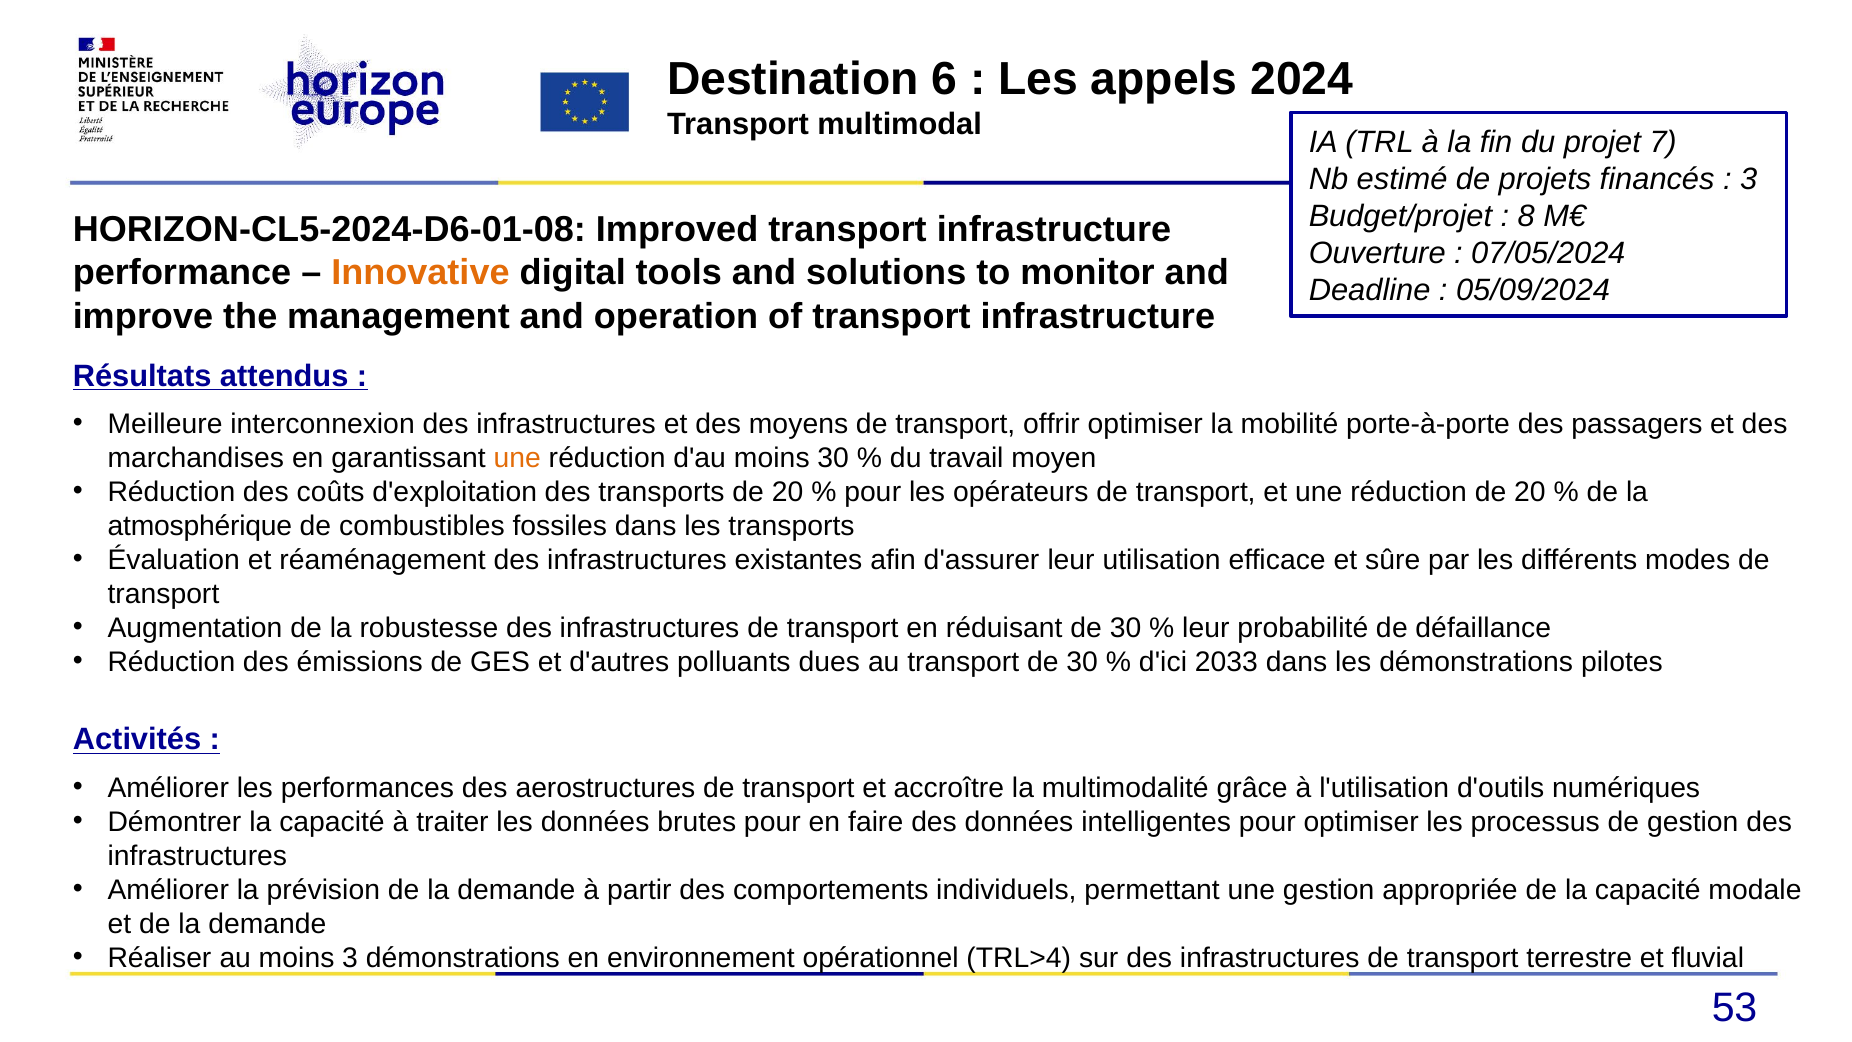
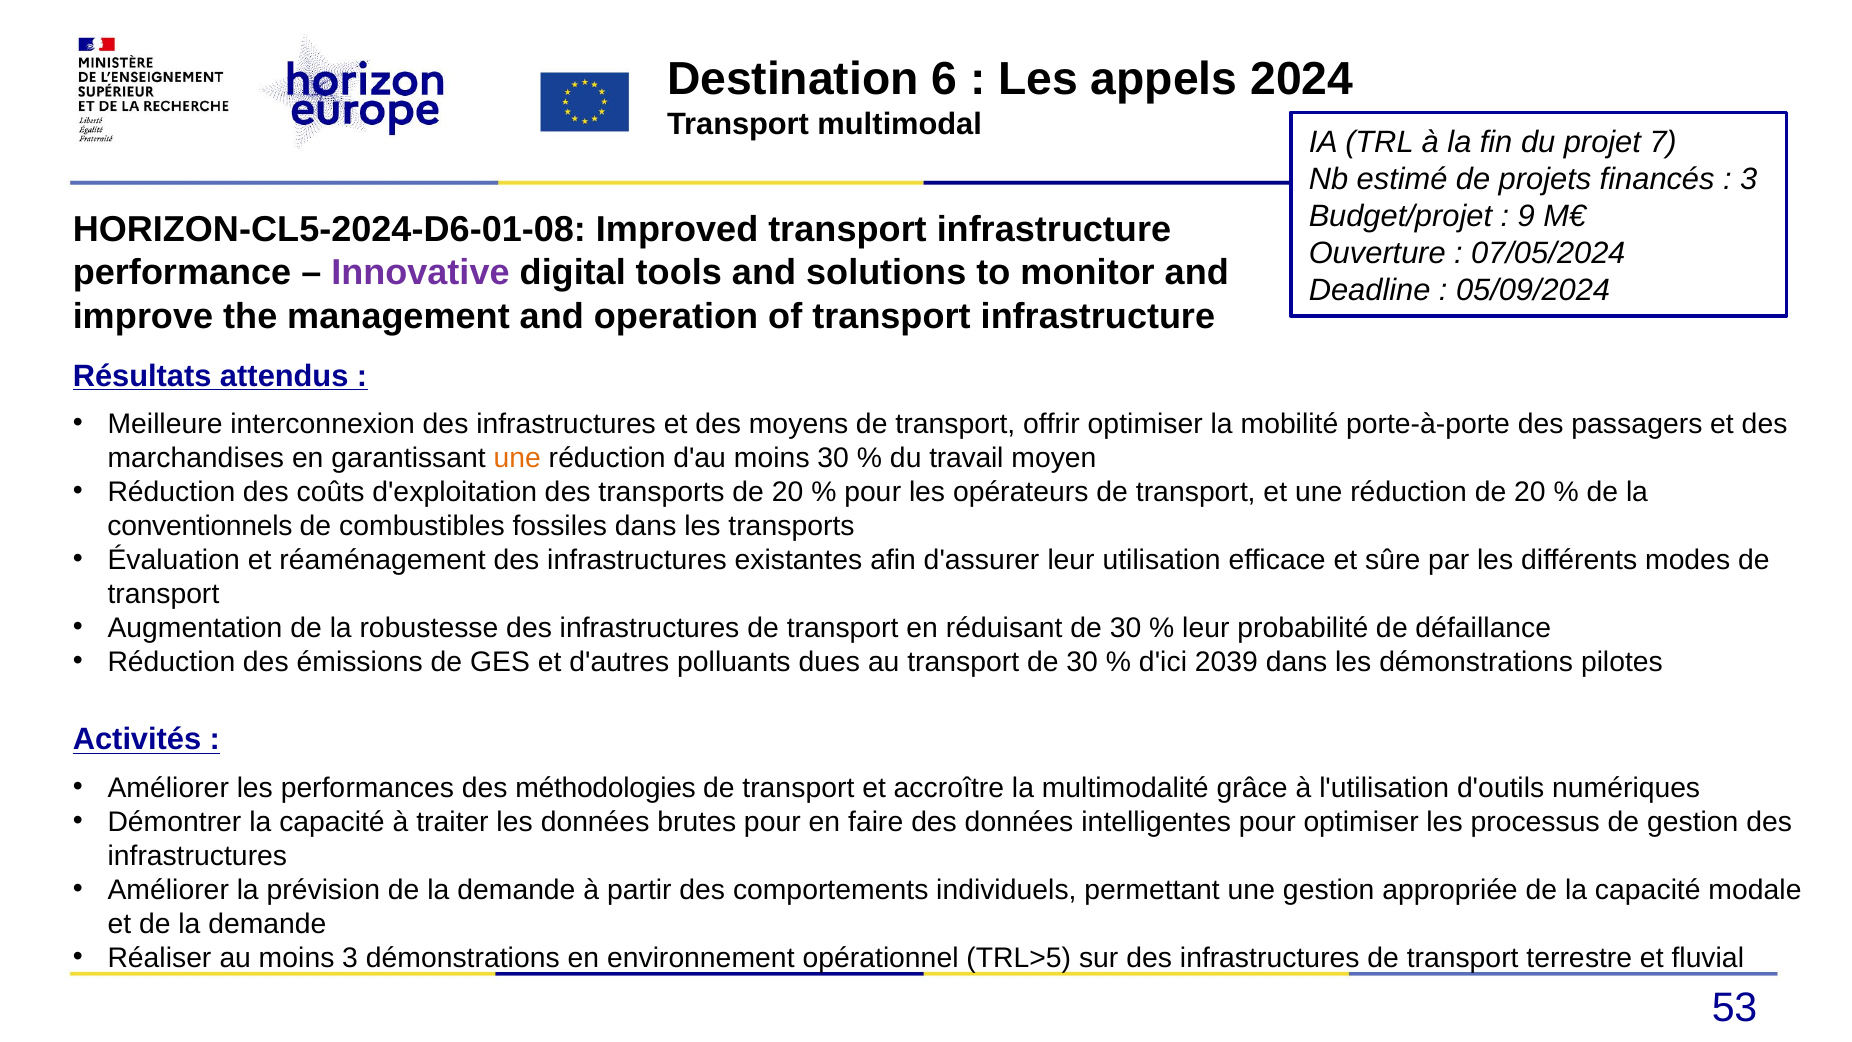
8: 8 -> 9
Innovative colour: orange -> purple
atmosphérique: atmosphérique -> conventionnels
2033: 2033 -> 2039
aerostructures: aerostructures -> méthodologies
TRL>4: TRL>4 -> TRL>5
